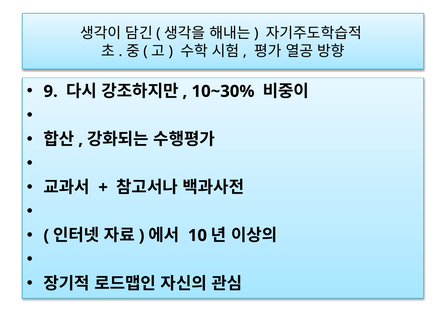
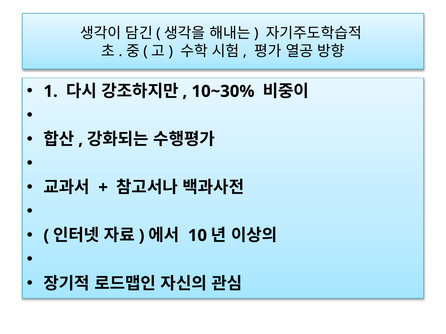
9: 9 -> 1
